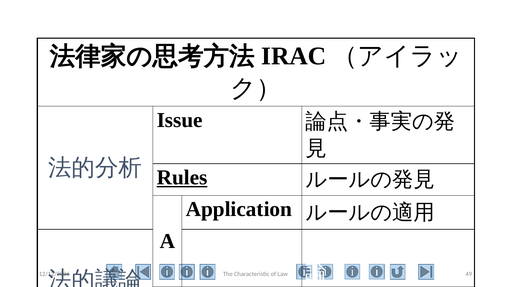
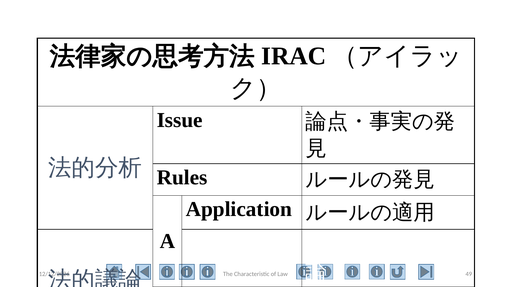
Rules underline: present -> none
